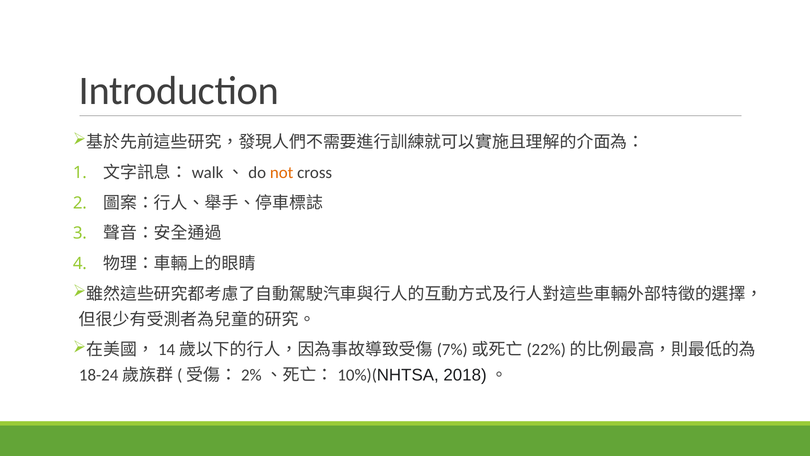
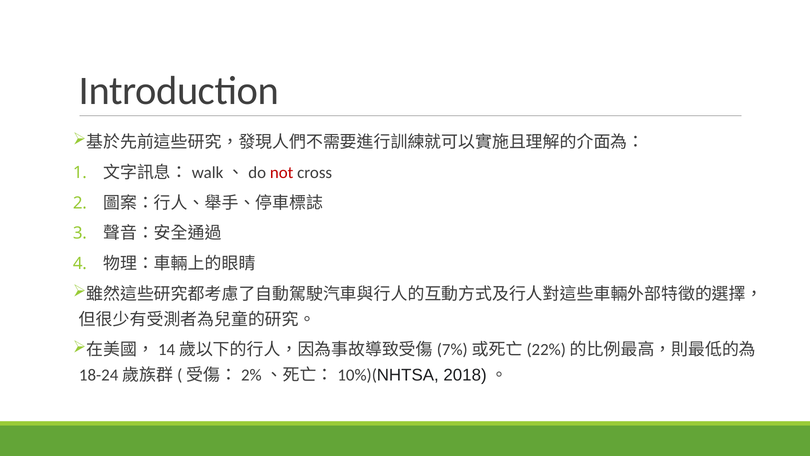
not colour: orange -> red
